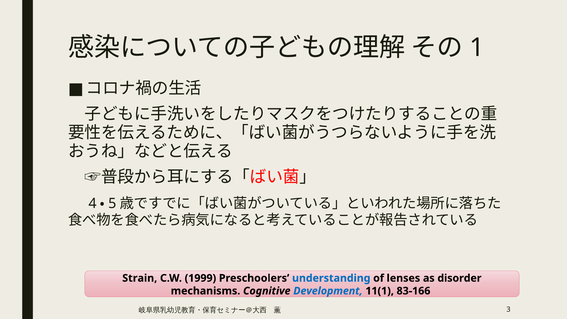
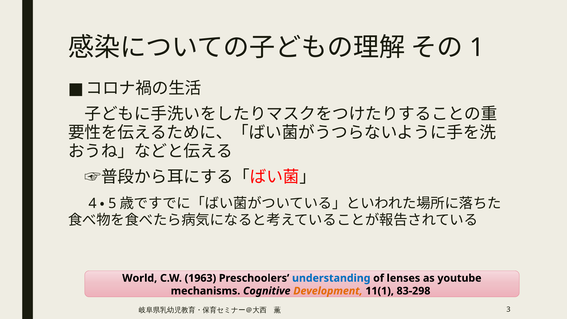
Strain: Strain -> World
1999: 1999 -> 1963
disorder: disorder -> youtube
Development colour: blue -> orange
83-166: 83-166 -> 83-298
